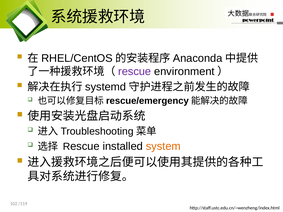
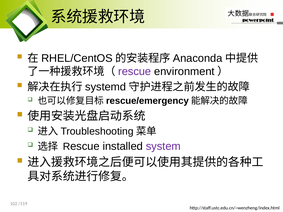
system colour: orange -> purple
